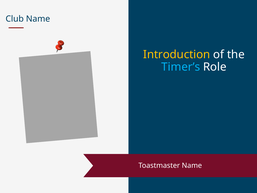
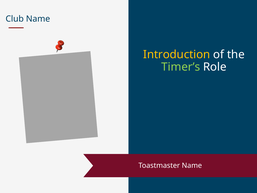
Timer’s colour: light blue -> light green
